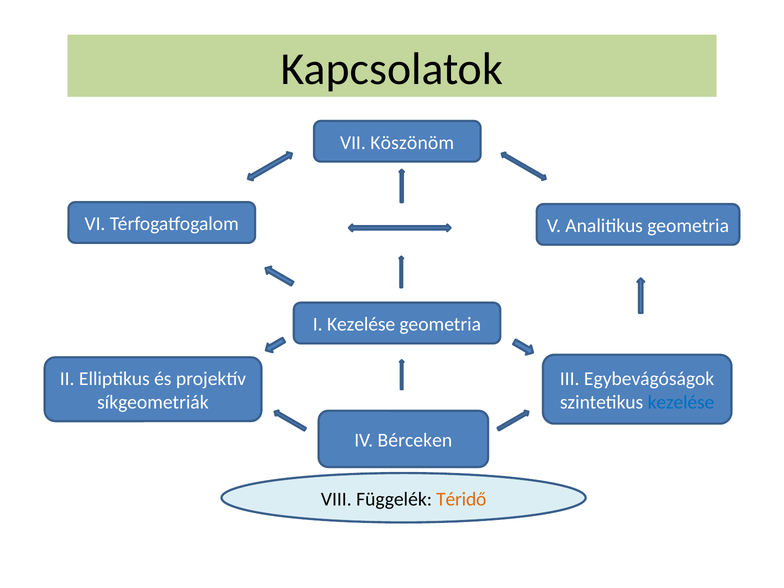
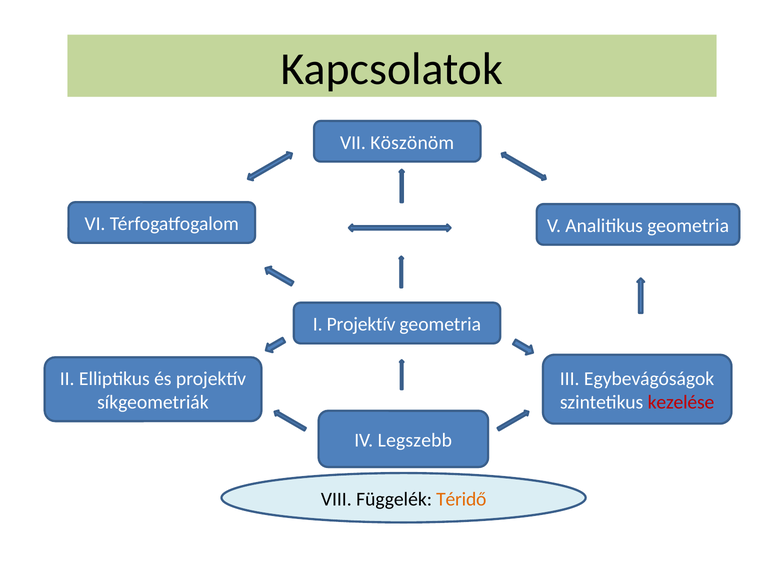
I Kezelése: Kezelése -> Projektív
kezelése at (681, 402) colour: blue -> red
Bérceken: Bérceken -> Legszebb
